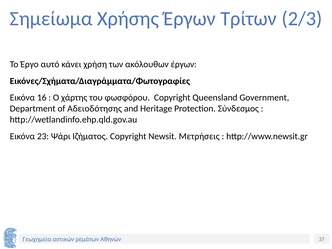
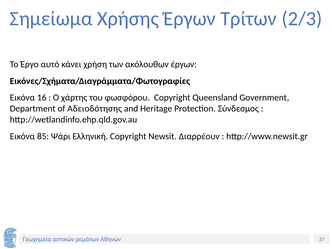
23: 23 -> 85
Ιζήματος: Ιζήματος -> Ελληνική
Μετρήσεις: Μετρήσεις -> Διαρρέουν
